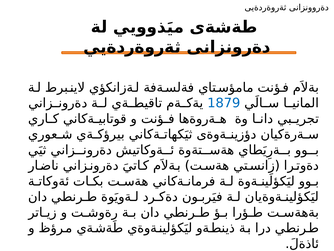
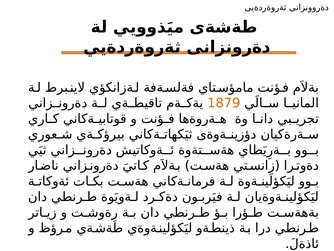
1879 colour: blue -> orange
